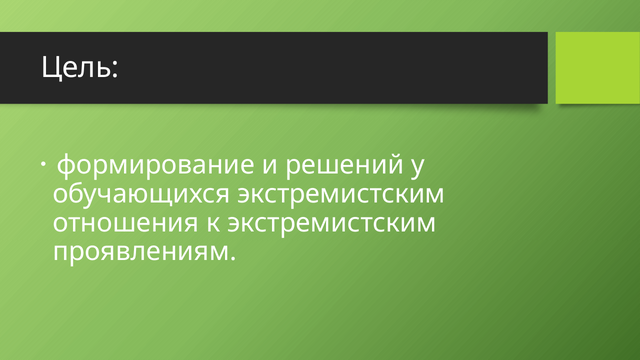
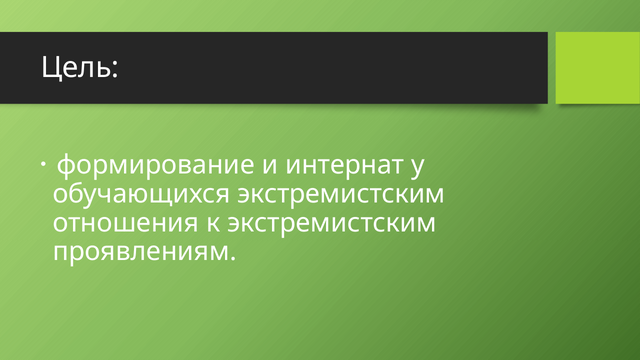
решений: решений -> интернат
